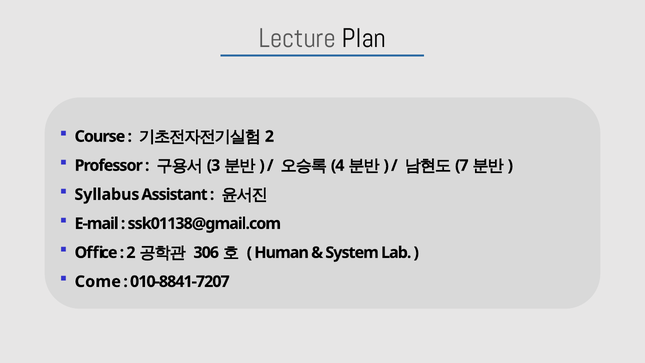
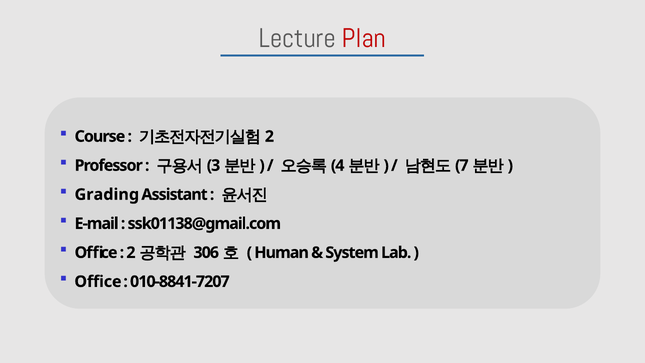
Plan colour: black -> red
Syllabus: Syllabus -> Grading
Come at (98, 282): Come -> Office
